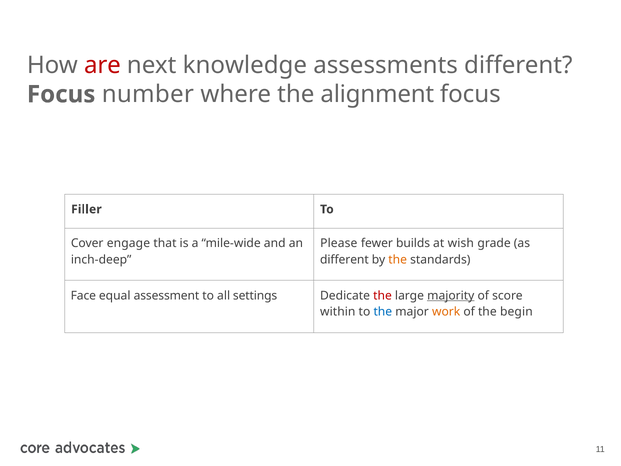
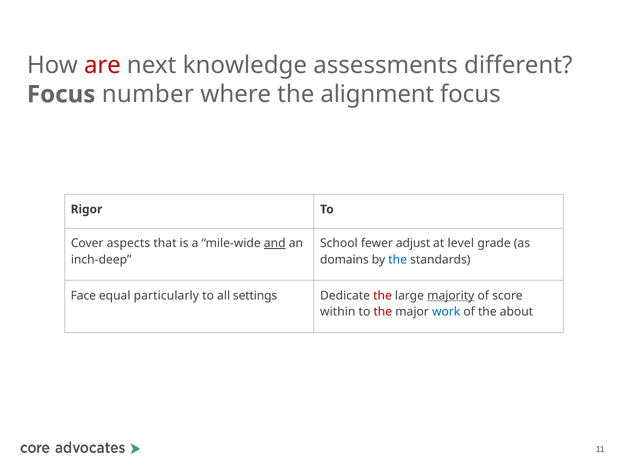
Filler: Filler -> Rigor
engage: engage -> aspects
and underline: none -> present
Please: Please -> School
builds: builds -> adjust
wish: wish -> level
different at (344, 260): different -> domains
the at (398, 260) colour: orange -> blue
assessment: assessment -> particularly
the at (383, 312) colour: blue -> red
work colour: orange -> blue
begin: begin -> about
